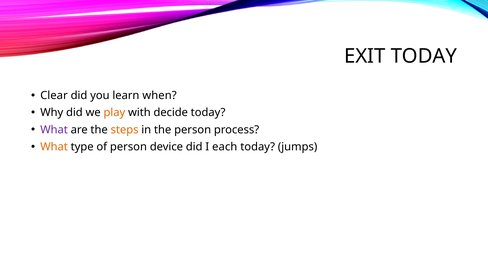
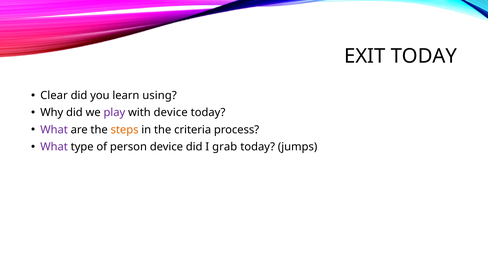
when: when -> using
play colour: orange -> purple
with decide: decide -> device
the person: person -> criteria
What at (54, 147) colour: orange -> purple
each: each -> grab
